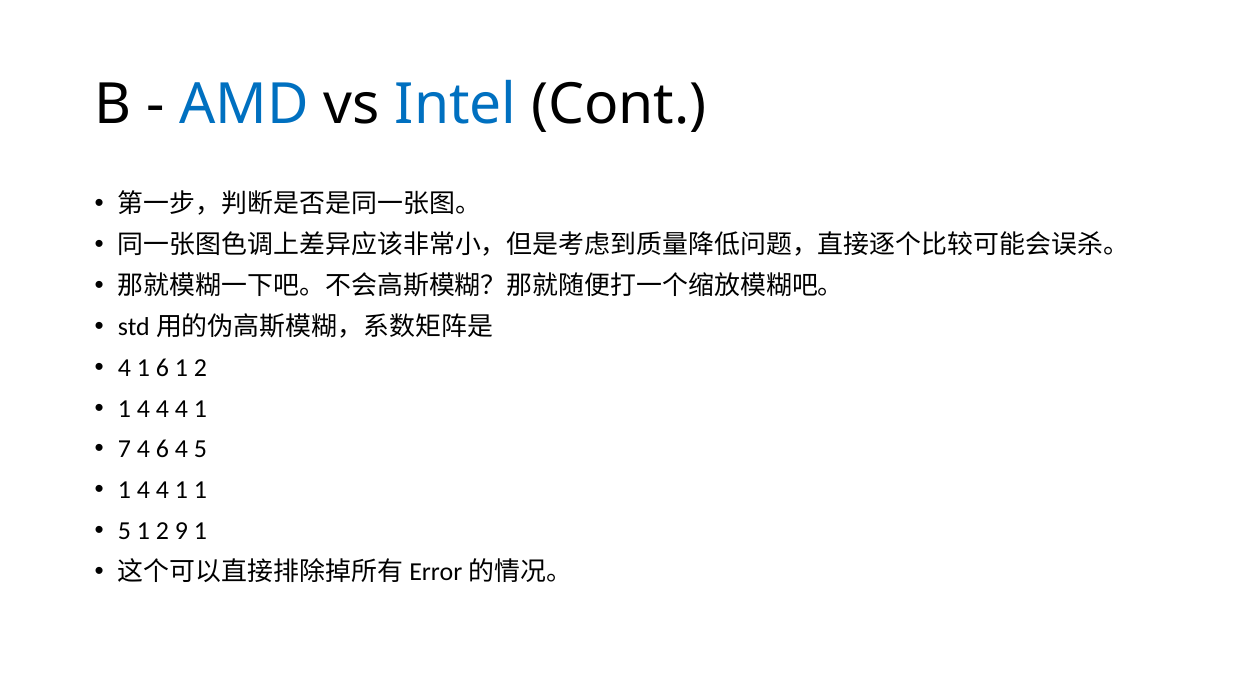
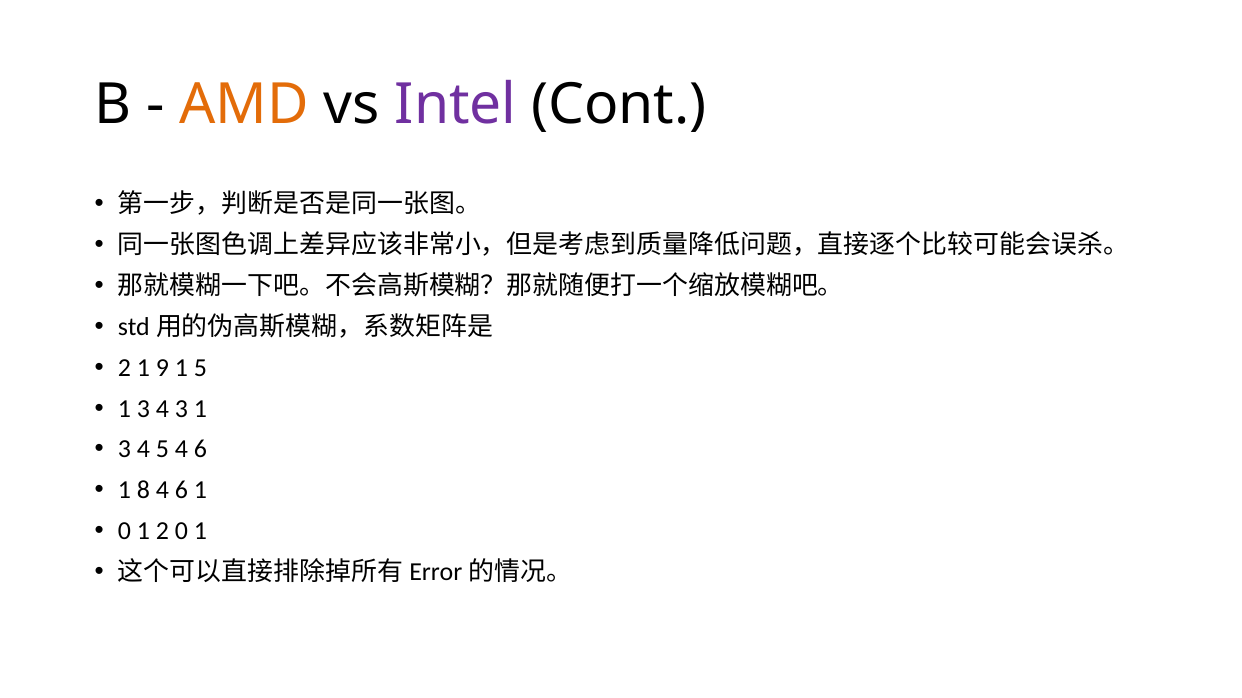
AMD colour: blue -> orange
Intel colour: blue -> purple
4 at (125, 368): 4 -> 2
1 6: 6 -> 9
2 at (200, 368): 2 -> 5
4 at (143, 409): 4 -> 3
4 at (181, 409): 4 -> 3
7 at (125, 450): 7 -> 3
4 6: 6 -> 5
5 at (200, 450): 5 -> 6
4 at (143, 491): 4 -> 8
1 at (181, 491): 1 -> 6
5 at (125, 532): 5 -> 0
2 9: 9 -> 0
